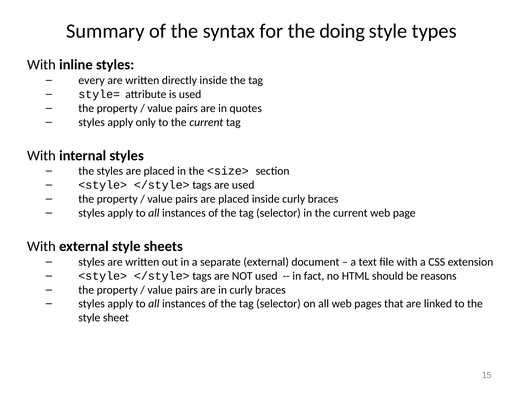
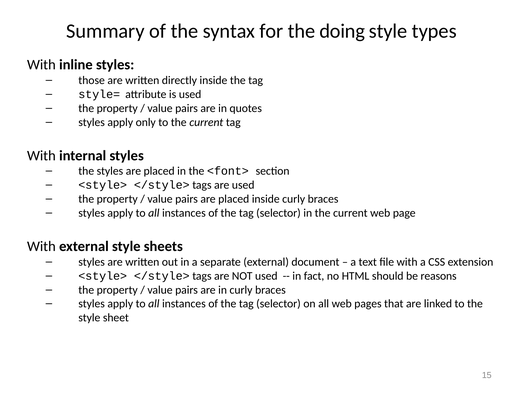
every: every -> those
<size>: <size> -> <font>
